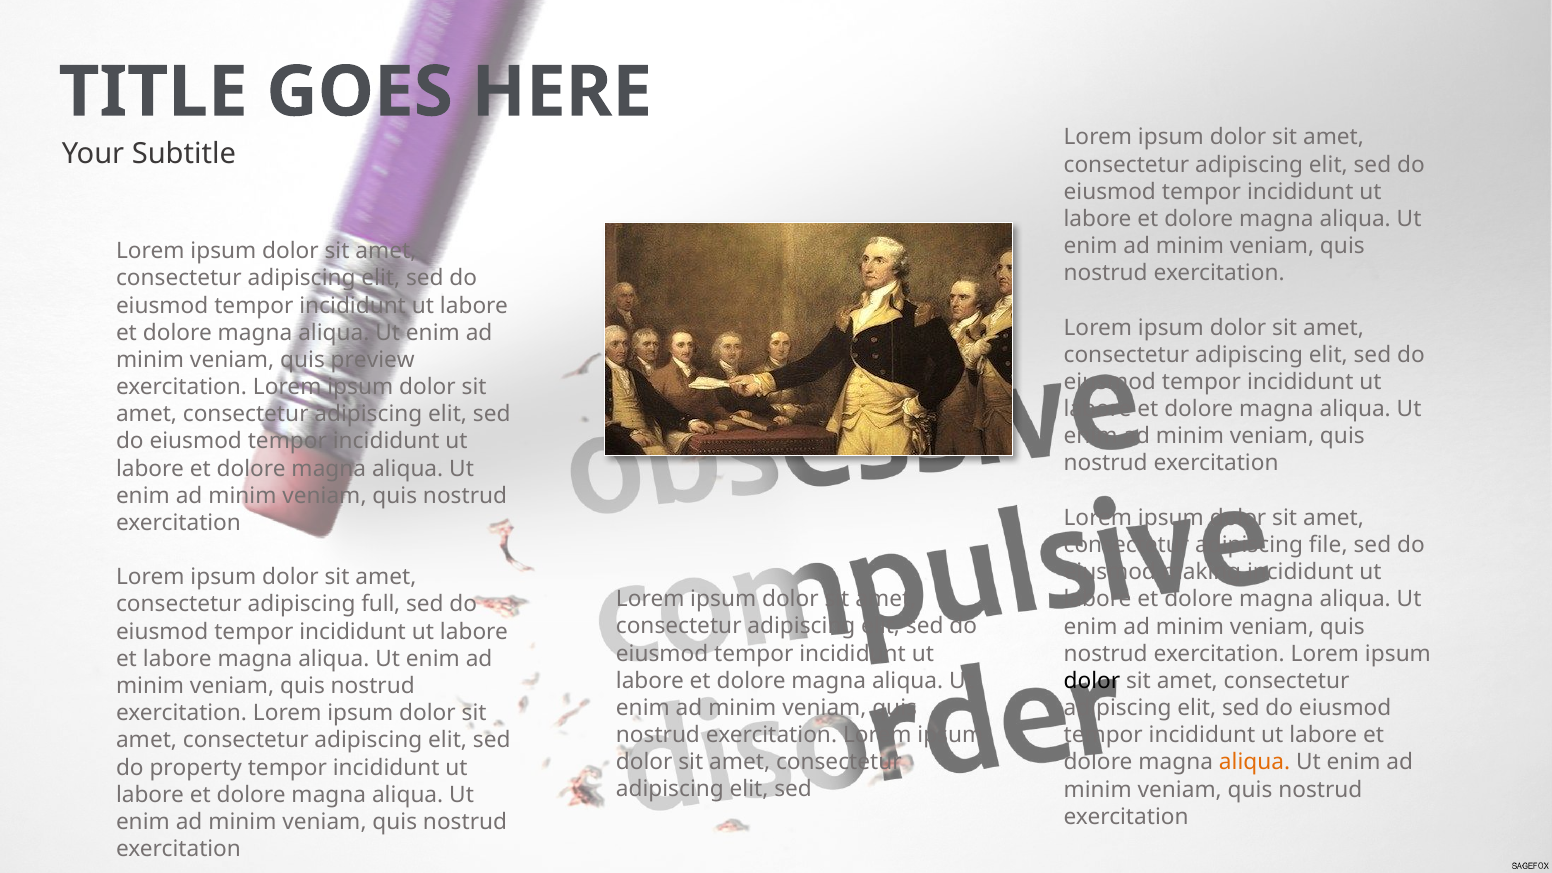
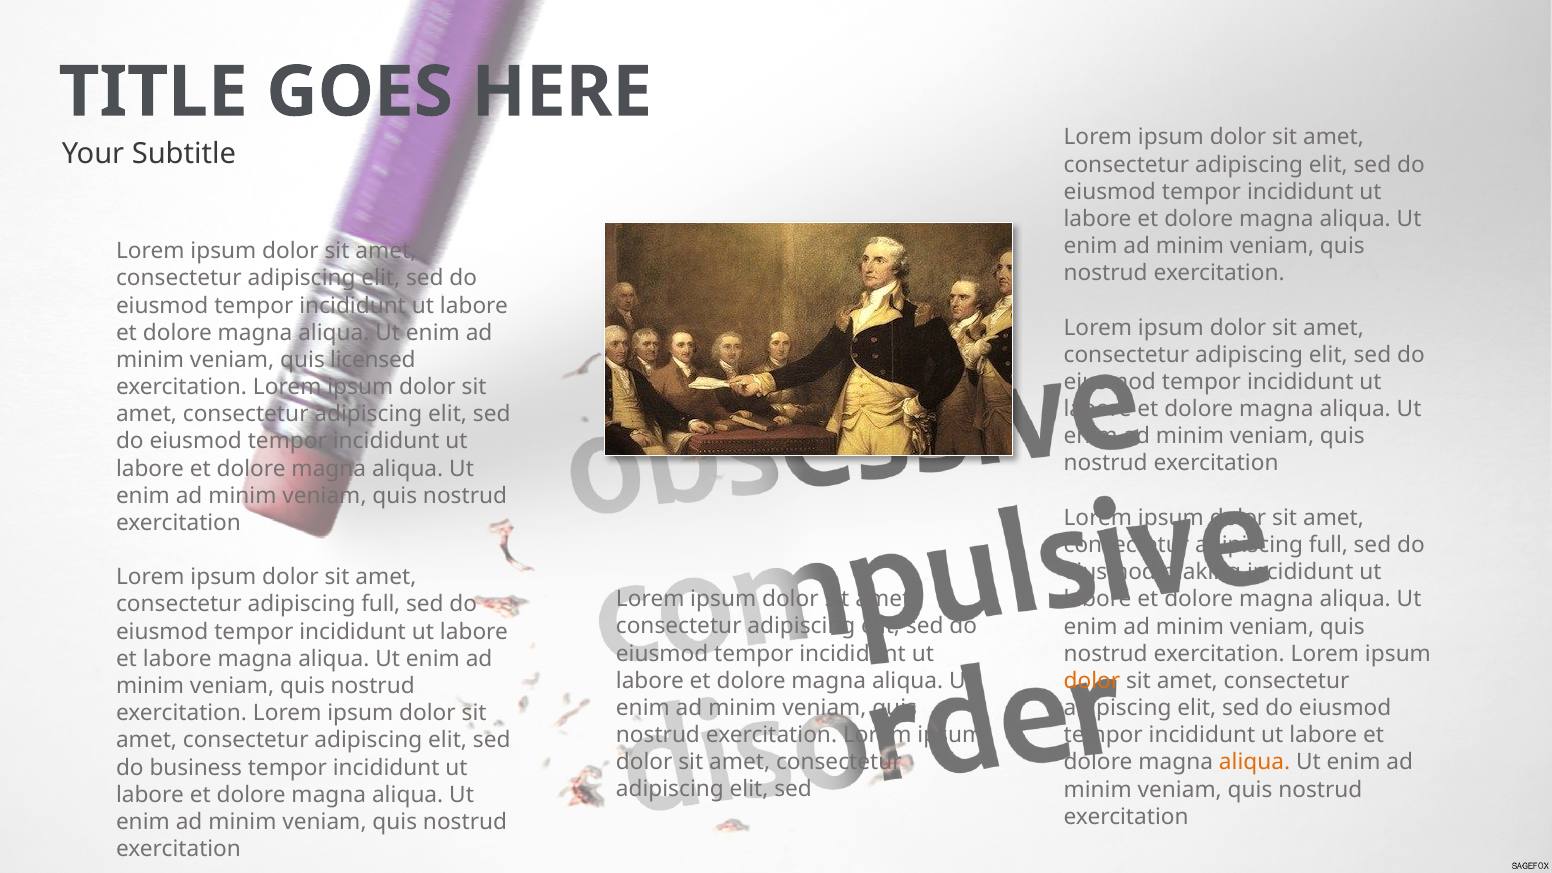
preview: preview -> licensed
file at (1328, 545): file -> full
dolor at (1092, 681) colour: black -> orange
property: property -> business
